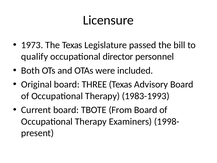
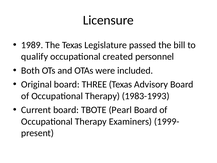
1973: 1973 -> 1989
director: director -> created
From: From -> Pearl
1998-: 1998- -> 1999-
